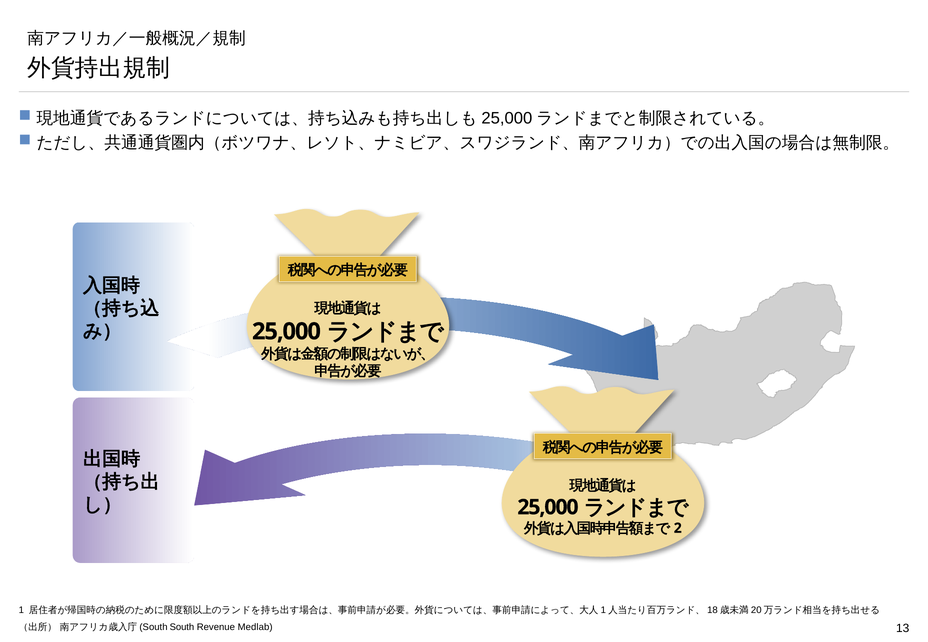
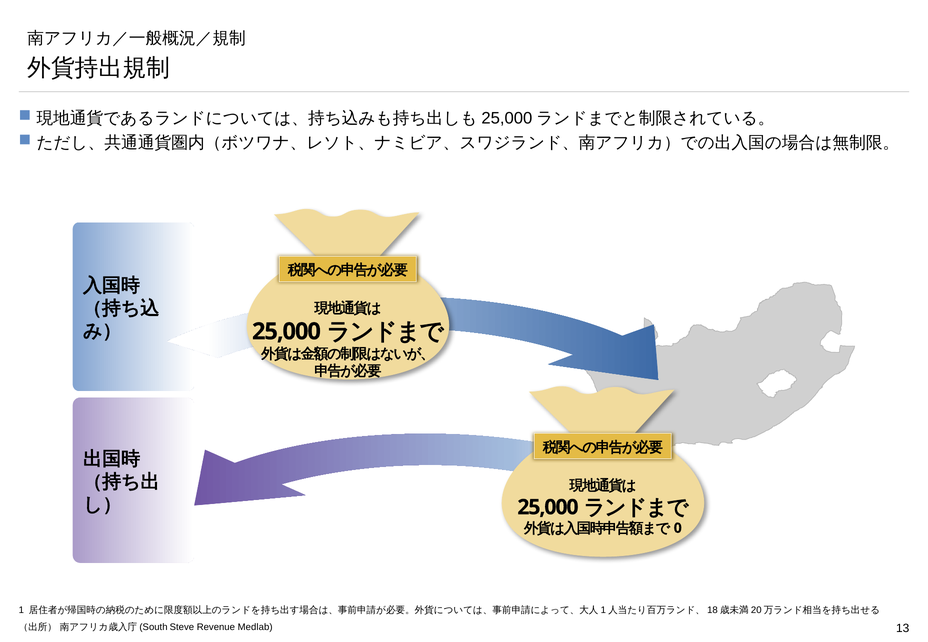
2: 2 -> 0
South: South -> Steve
